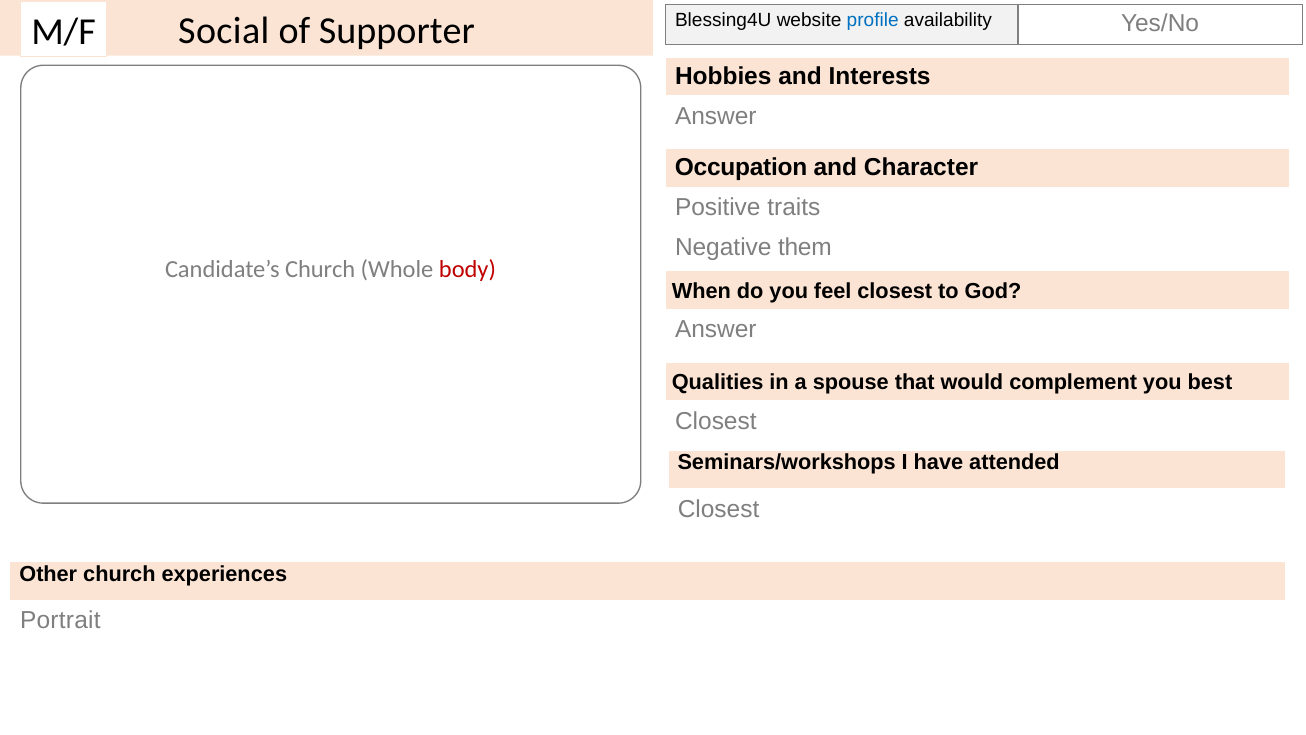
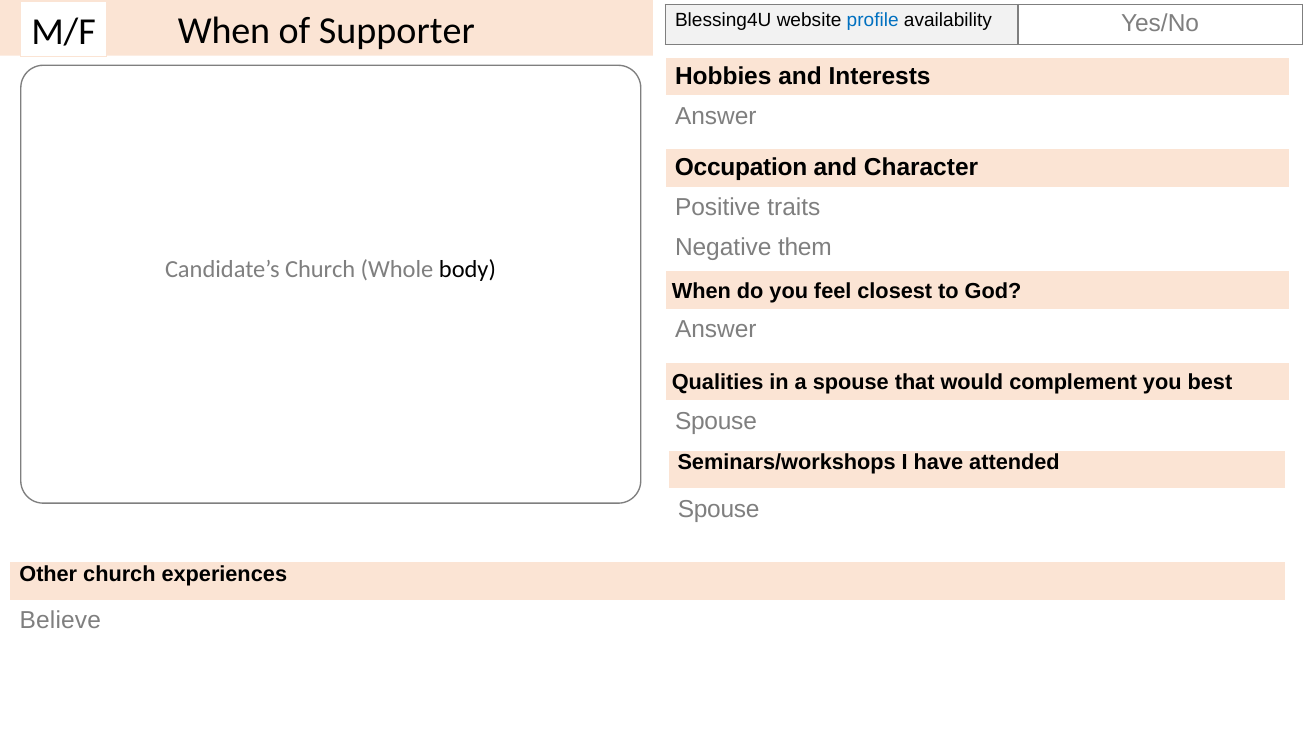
Social at (224, 31): Social -> When
body colour: red -> black
Closest at (716, 421): Closest -> Spouse
Closest at (719, 509): Closest -> Spouse
Portrait: Portrait -> Believe
